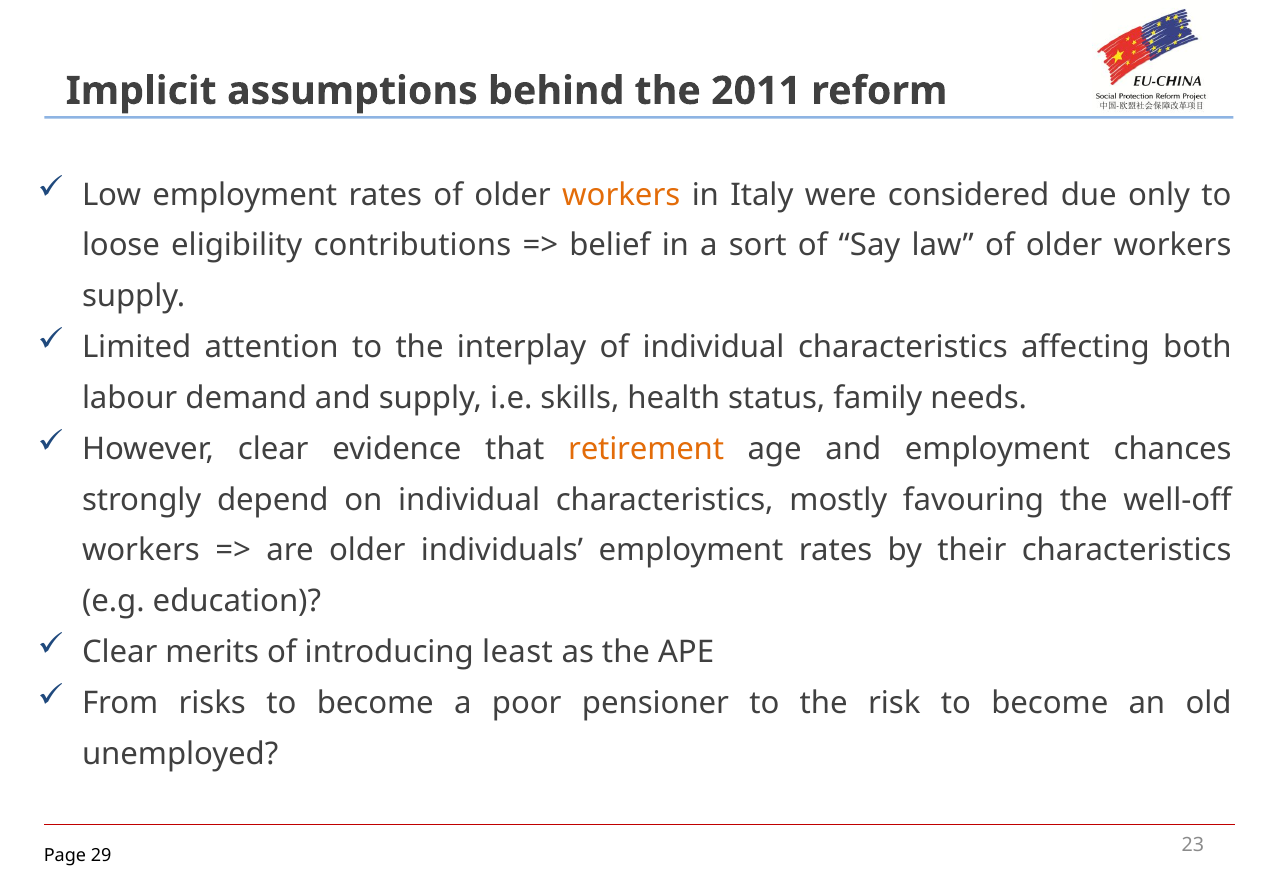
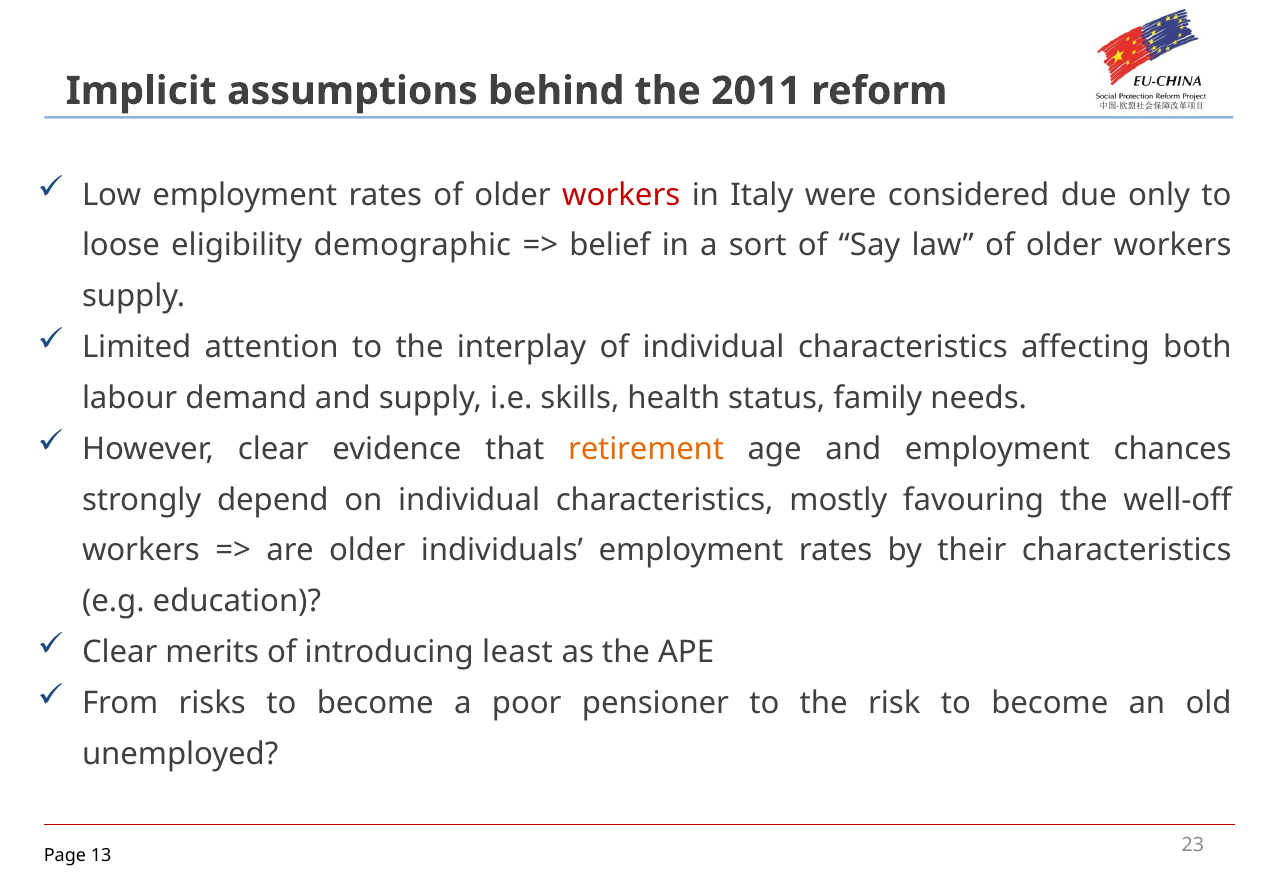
workers at (621, 195) colour: orange -> red
contributions: contributions -> demographic
29: 29 -> 13
